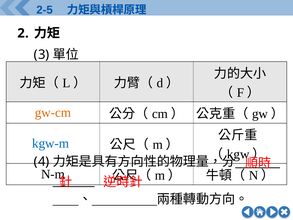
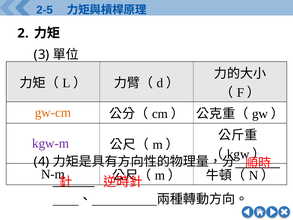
kgw-m colour: blue -> purple
